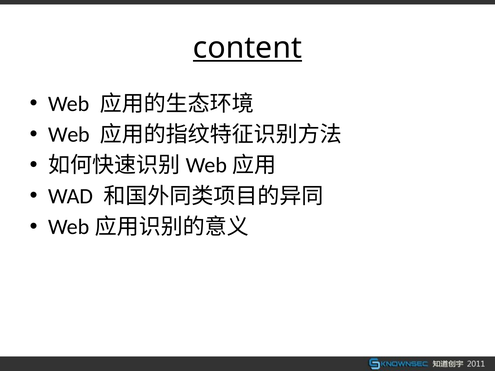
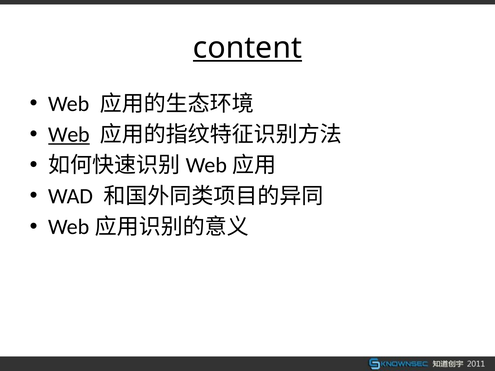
Web at (69, 135) underline: none -> present
